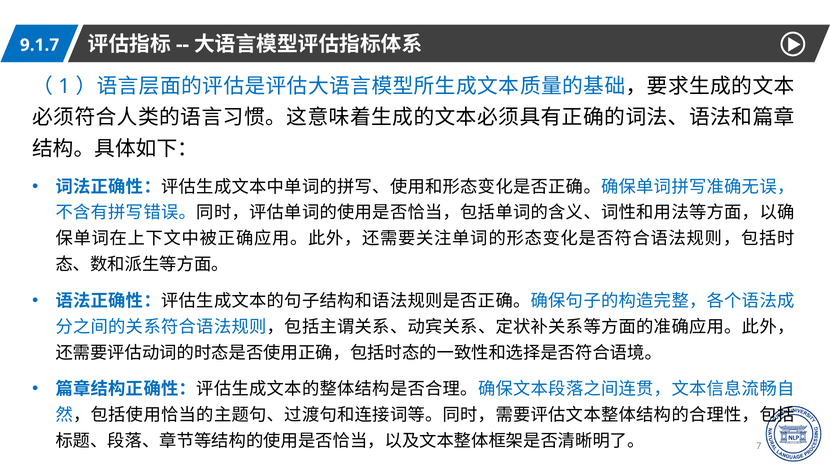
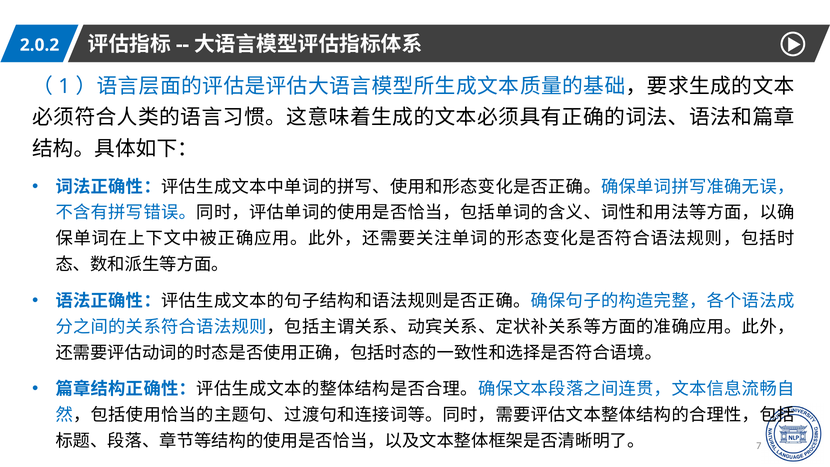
9.1.7: 9.1.7 -> 2.0.2
